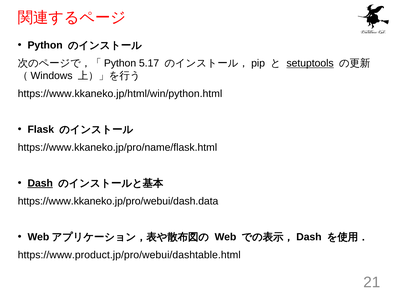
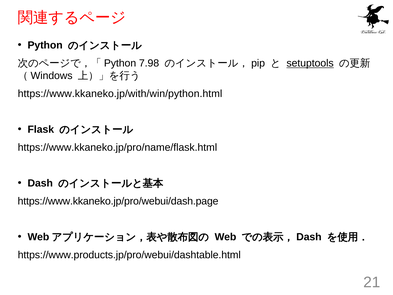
5.17: 5.17 -> 7.98
https://www.kkaneko.jp/html/win/python.html: https://www.kkaneko.jp/html/win/python.html -> https://www.kkaneko.jp/with/win/python.html
Dash underline: present -> none
https://www.kkaneko.jp/pro/webui/dash.data: https://www.kkaneko.jp/pro/webui/dash.data -> https://www.kkaneko.jp/pro/webui/dash.page
https://www.product.jp/pro/webui/dashtable.html: https://www.product.jp/pro/webui/dashtable.html -> https://www.products.jp/pro/webui/dashtable.html
